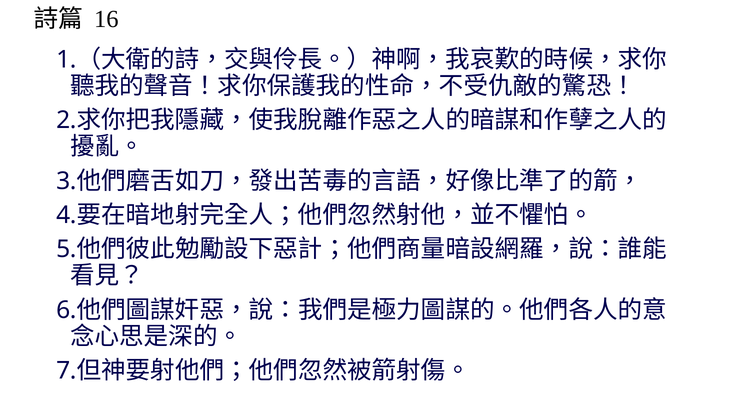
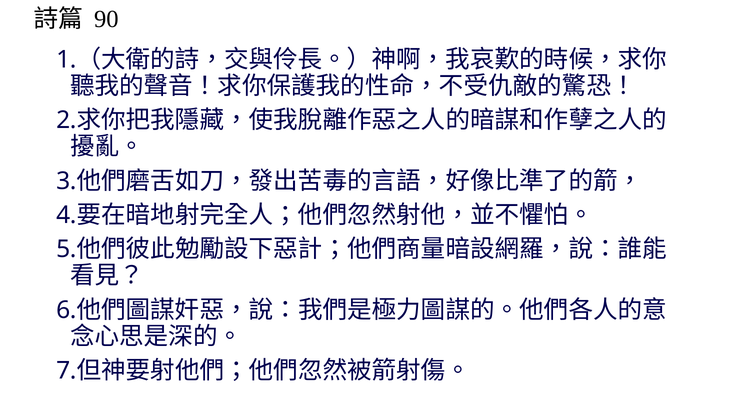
16: 16 -> 90
